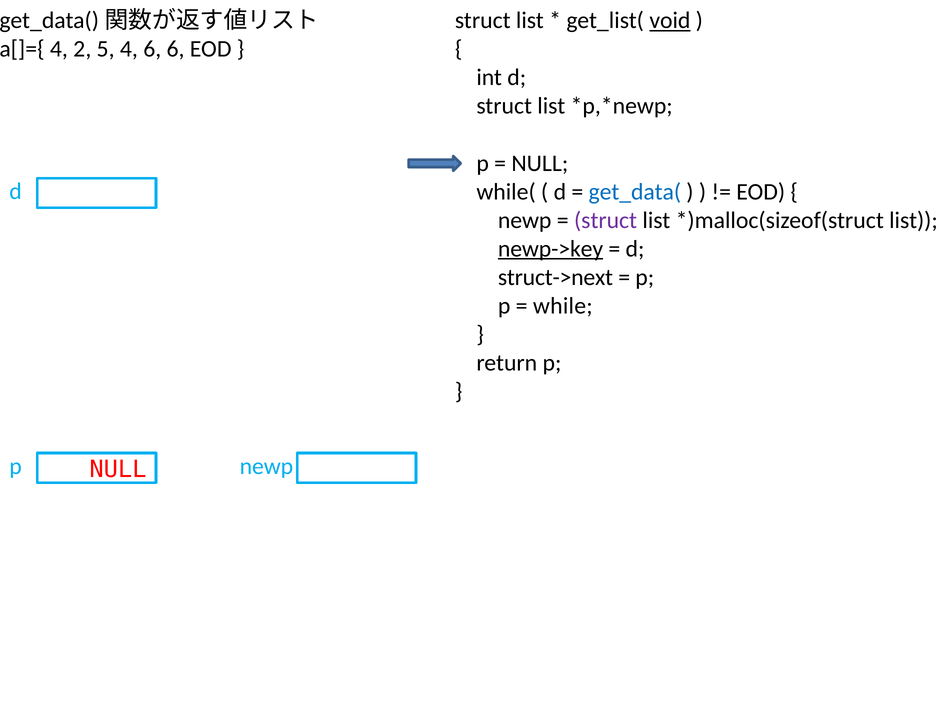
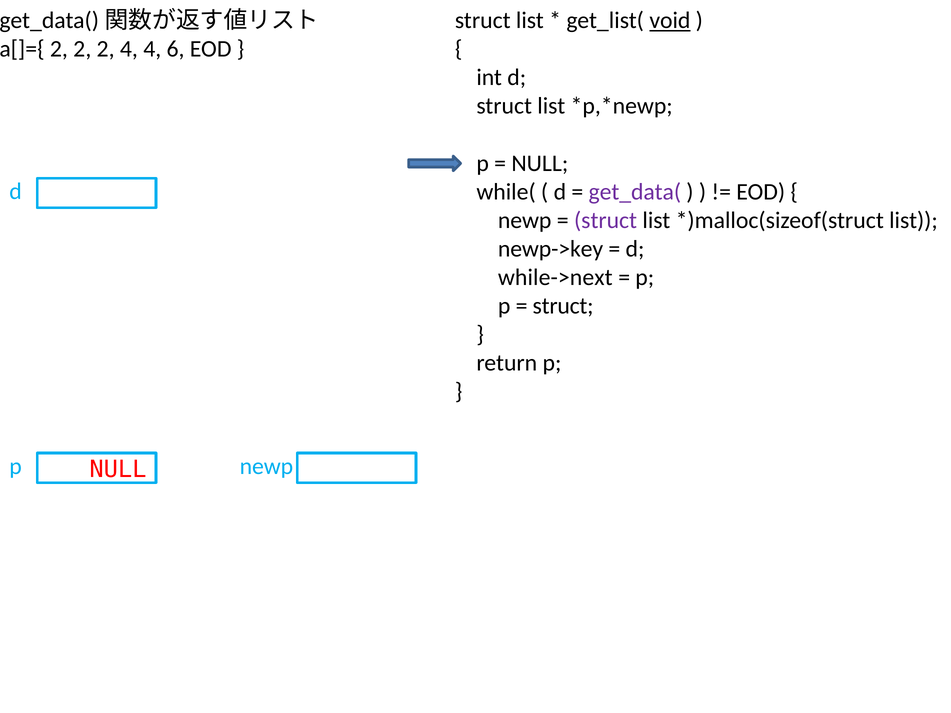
a[]={ 4: 4 -> 2
5 at (106, 49): 5 -> 2
4 6: 6 -> 4
get_data( colour: blue -> purple
newp->key underline: present -> none
struct->next: struct->next -> while->next
while at (563, 306): while -> struct
